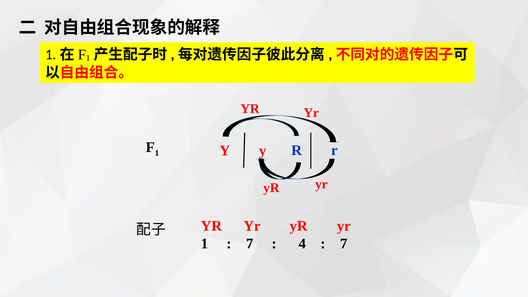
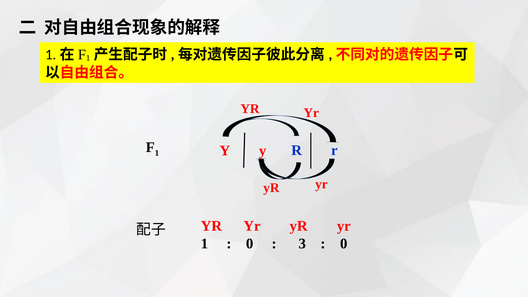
7 at (250, 244): 7 -> 0
4: 4 -> 3
7 at (344, 244): 7 -> 0
